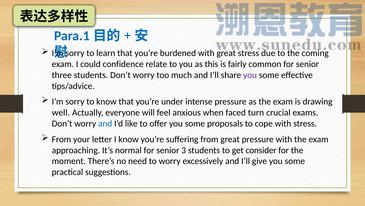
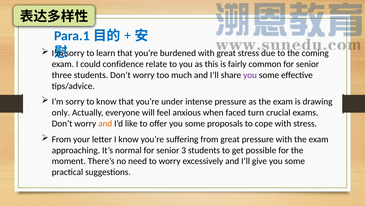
well: well -> only
and at (105, 123) colour: blue -> orange
consider: consider -> possible
